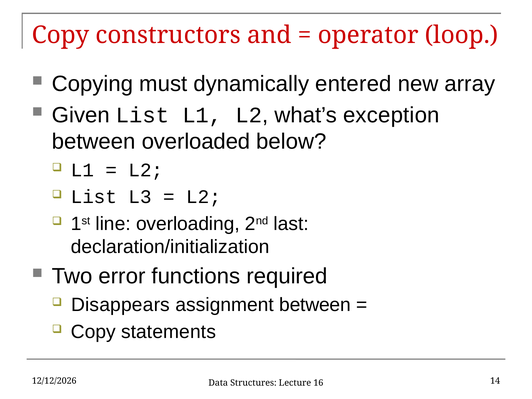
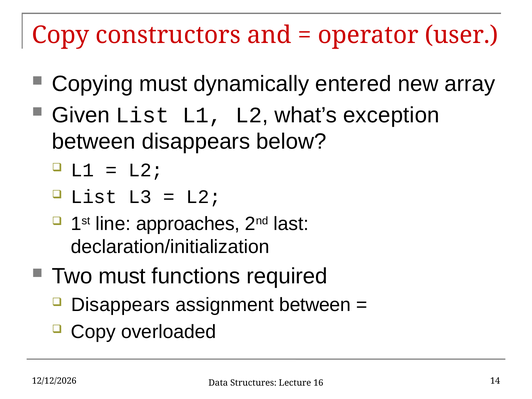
loop: loop -> user
between overloaded: overloaded -> disappears
overloading: overloading -> approaches
Two error: error -> must
statements: statements -> overloaded
